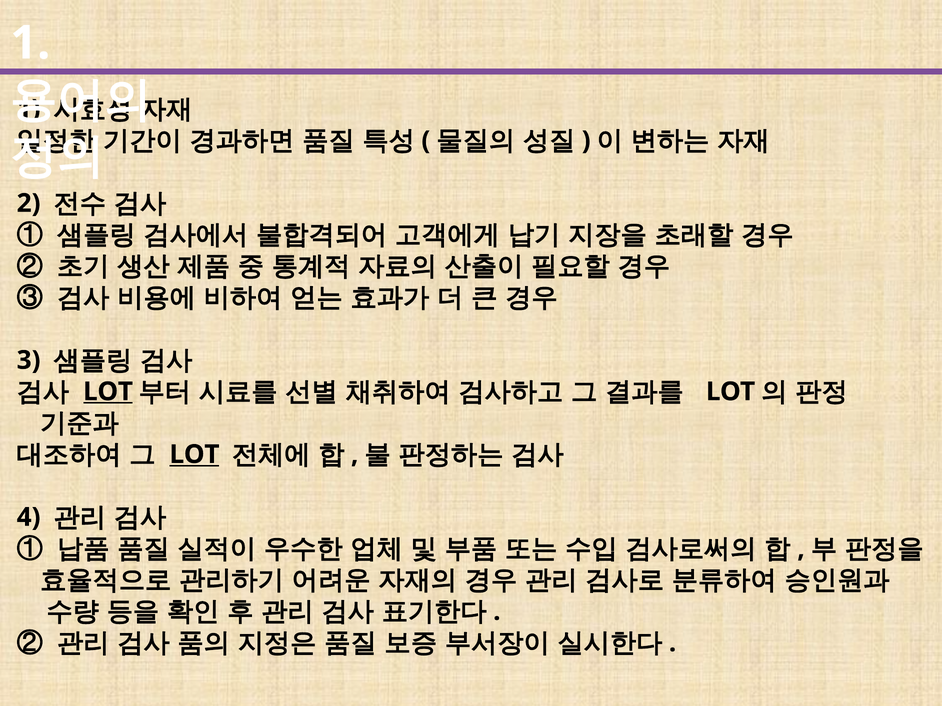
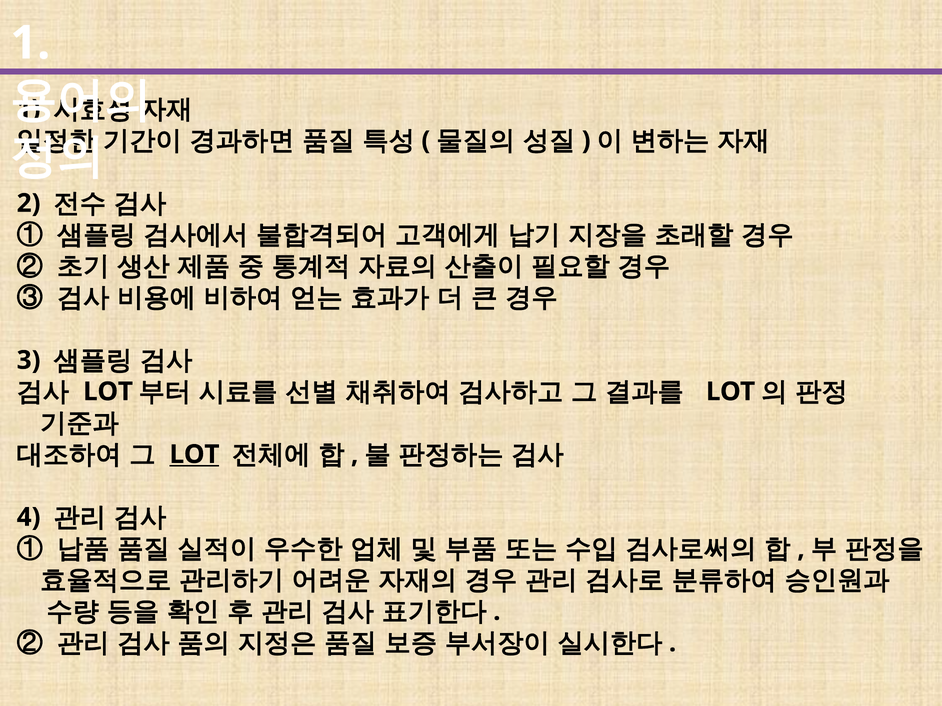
LOT at (108, 392) underline: present -> none
